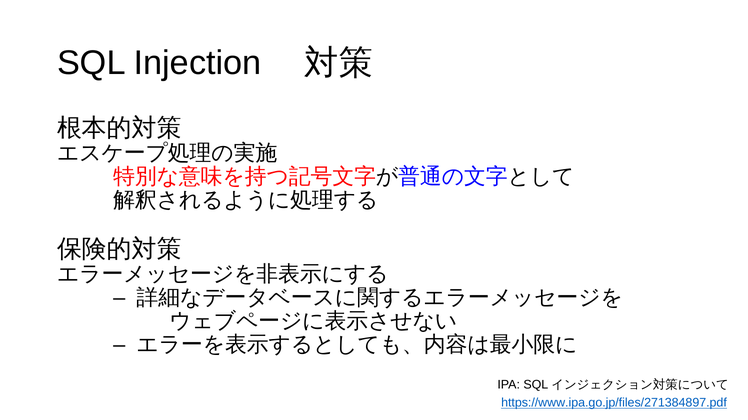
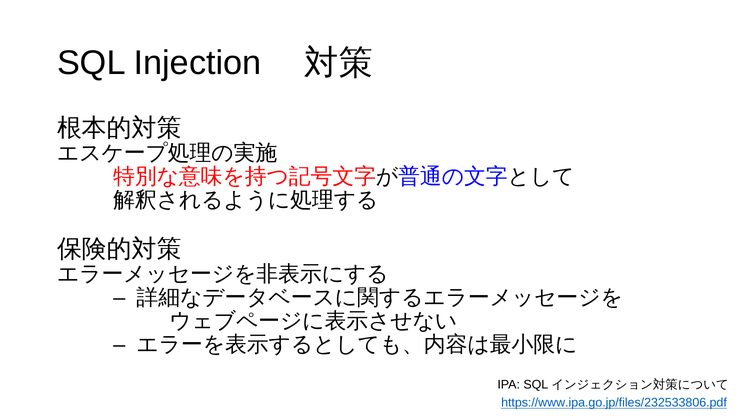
https://www.ipa.go.jp/files/271384897.pdf: https://www.ipa.go.jp/files/271384897.pdf -> https://www.ipa.go.jp/files/232533806.pdf
